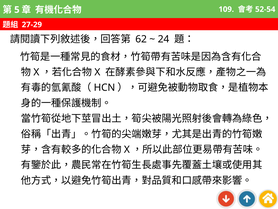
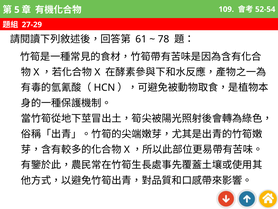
62: 62 -> 61
24: 24 -> 78
